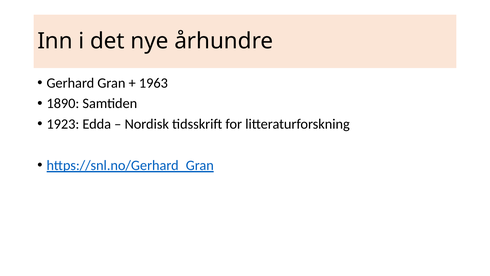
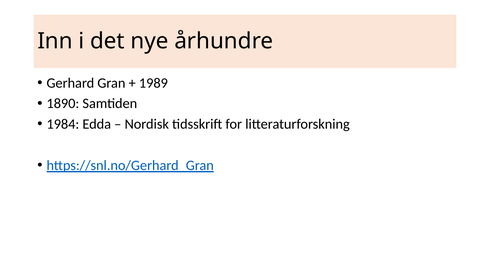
1963: 1963 -> 1989
1923: 1923 -> 1984
